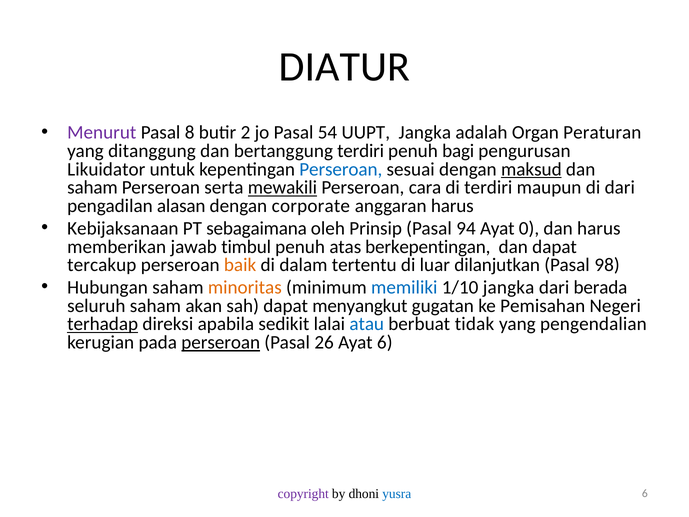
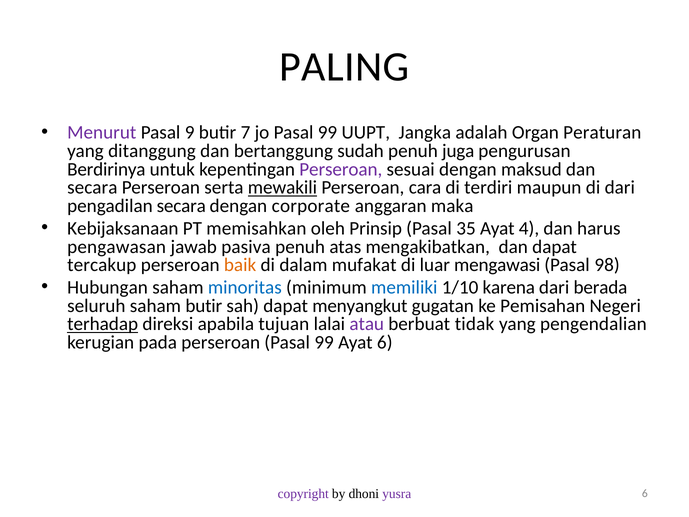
DIATUR: DIATUR -> PALING
8: 8 -> 9
2: 2 -> 7
jo Pasal 54: 54 -> 99
bertanggung terdiri: terdiri -> sudah
bagi: bagi -> juga
Likuidator: Likuidator -> Berdirinya
Perseroan at (341, 169) colour: blue -> purple
maksud underline: present -> none
saham at (92, 188): saham -> secara
pengadilan alasan: alasan -> secara
anggaran harus: harus -> maka
sebagaimana: sebagaimana -> memisahkan
94: 94 -> 35
0: 0 -> 4
memberikan: memberikan -> pengawasan
timbul: timbul -> pasiva
berkepentingan: berkepentingan -> mengakibatkan
tertentu: tertentu -> mufakat
dilanjutkan: dilanjutkan -> mengawasi
minoritas colour: orange -> blue
1/10 jangka: jangka -> karena
saham akan: akan -> butir
sedikit: sedikit -> tujuan
atau colour: blue -> purple
perseroan at (221, 342) underline: present -> none
26 at (324, 342): 26 -> 99
yusra colour: blue -> purple
